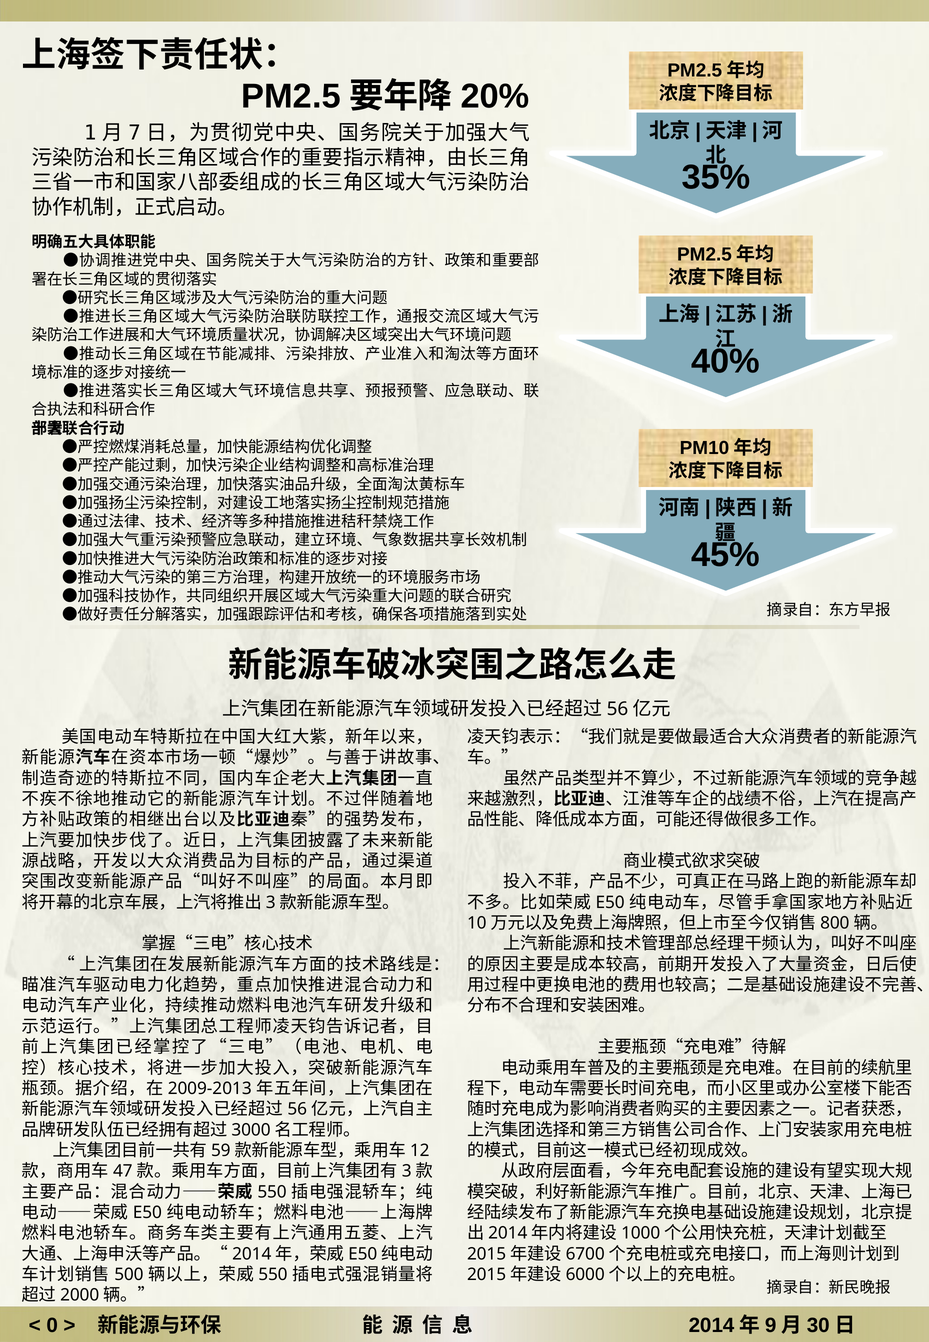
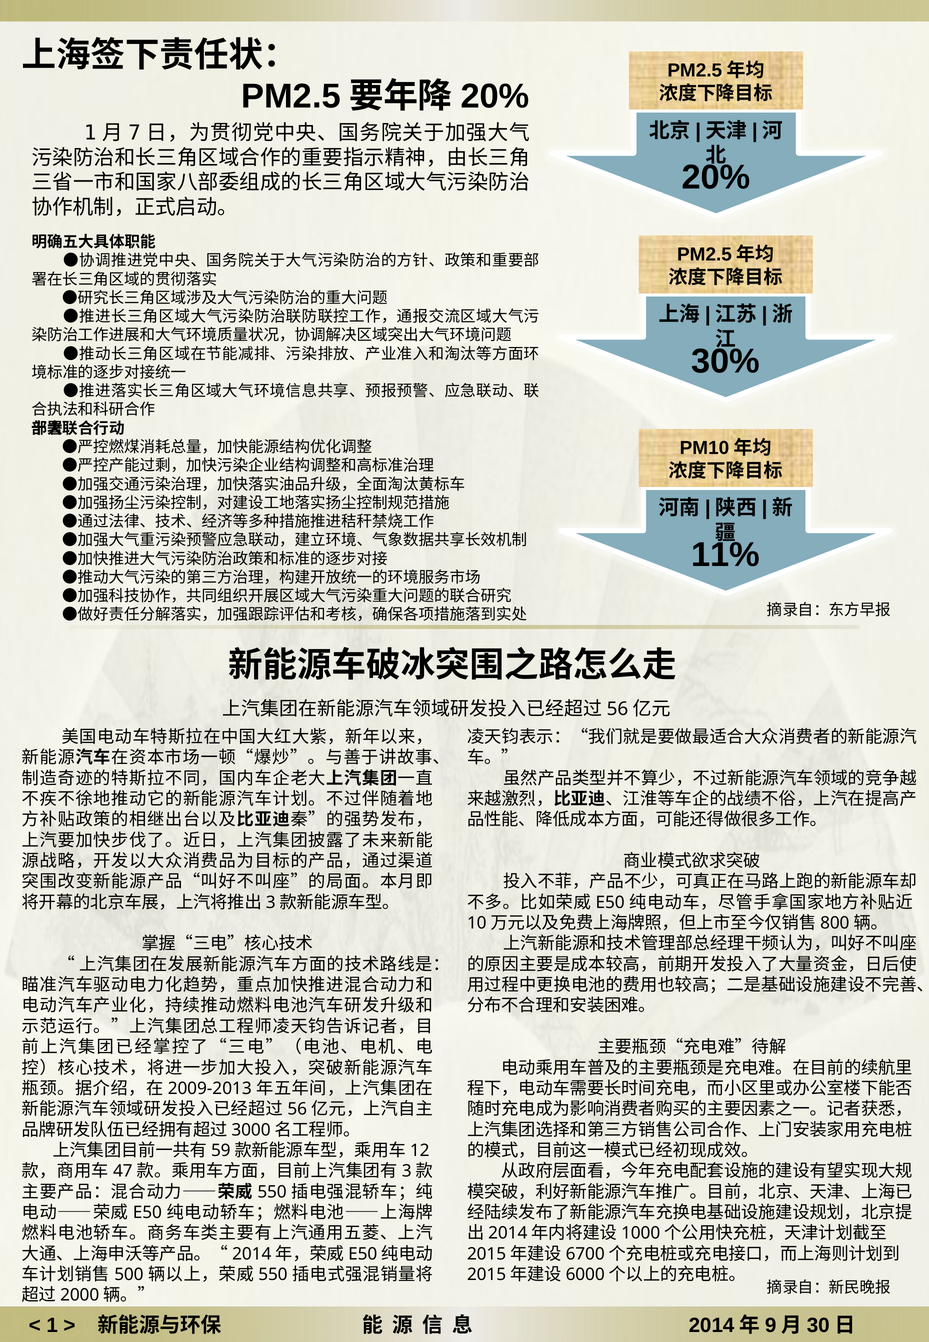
35%: 35% -> 20%
40%: 40% -> 30%
45%: 45% -> 11%
0 at (52, 1326): 0 -> 1
